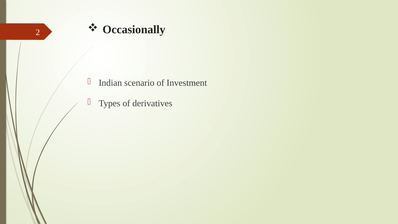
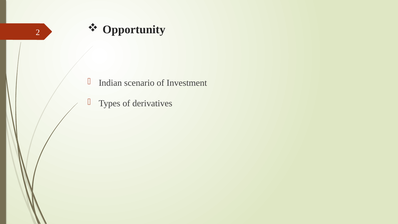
Occasionally: Occasionally -> Opportunity
